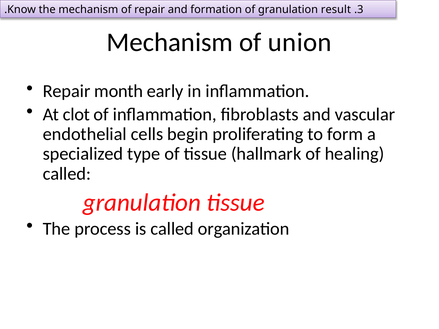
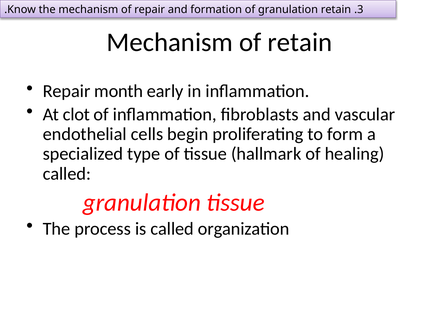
granulation result: result -> retain
of union: union -> retain
